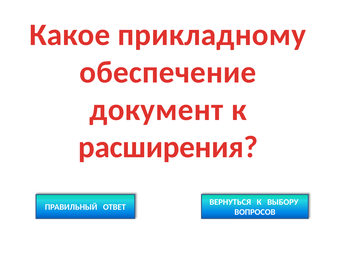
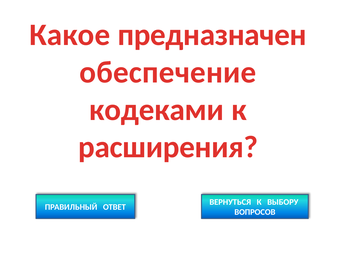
прикладному: прикладному -> предназначен
документ: документ -> кодеками
